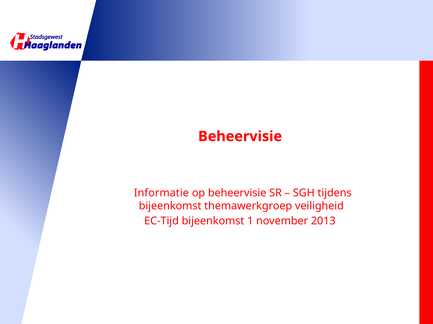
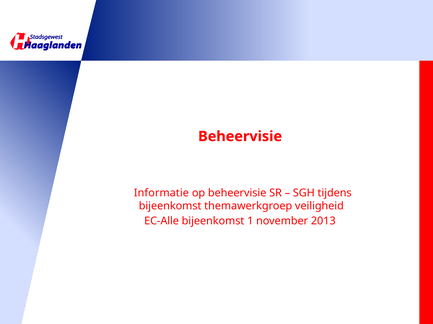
EC-Tijd: EC-Tijd -> EC-Alle
